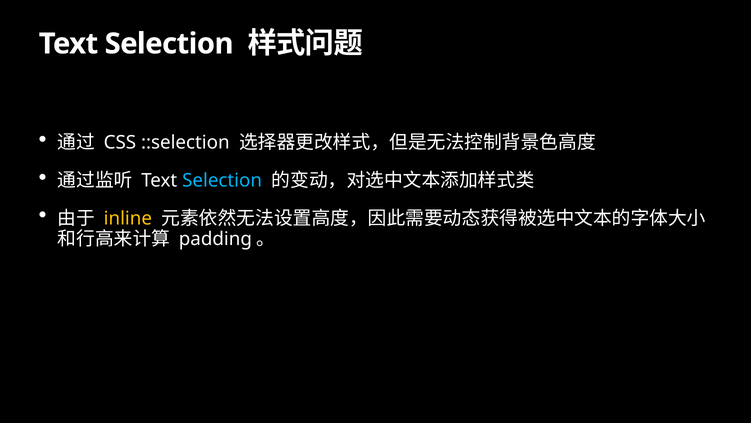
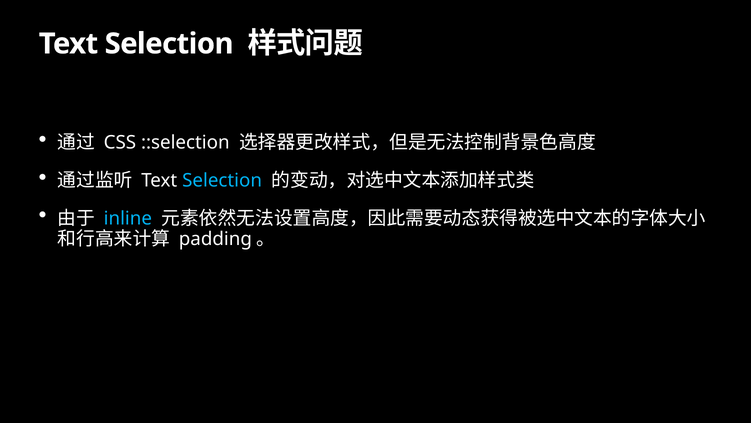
inline colour: yellow -> light blue
